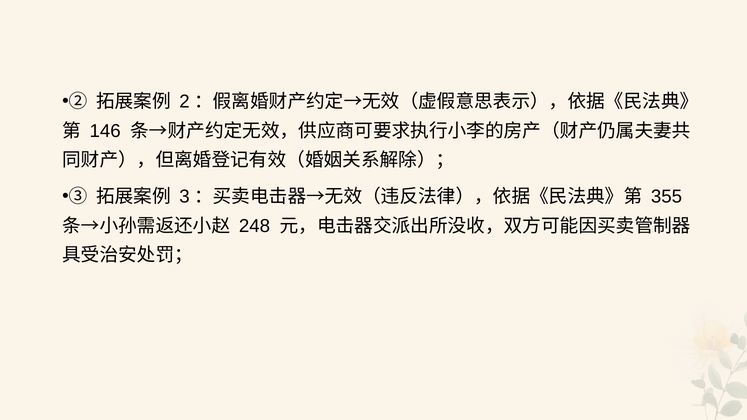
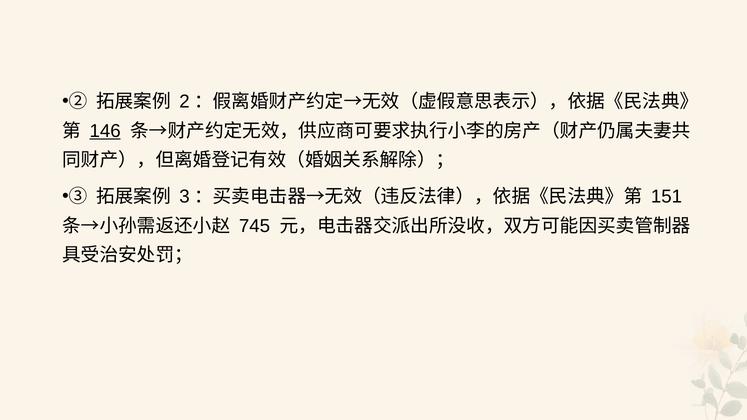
146 underline: none -> present
355: 355 -> 151
248: 248 -> 745
